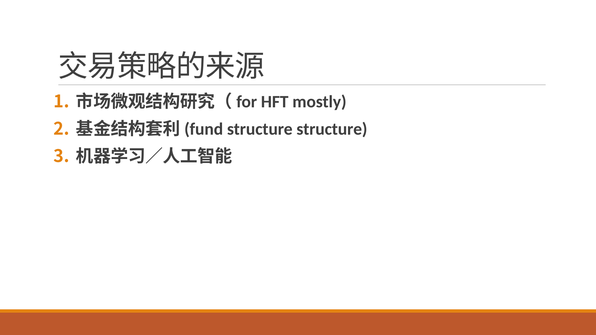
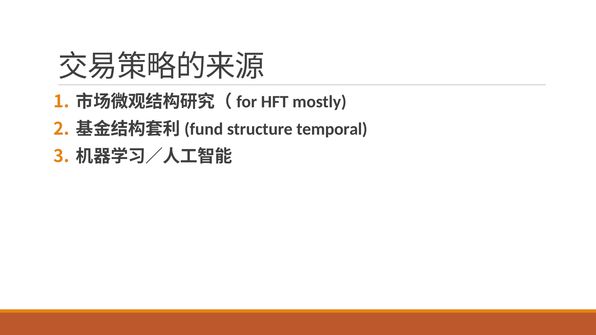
structure structure: structure -> temporal
